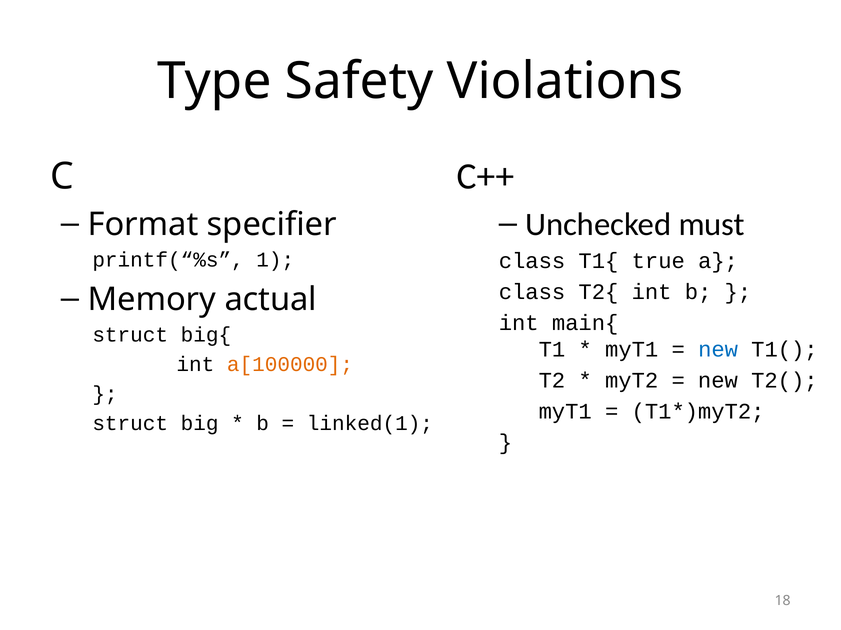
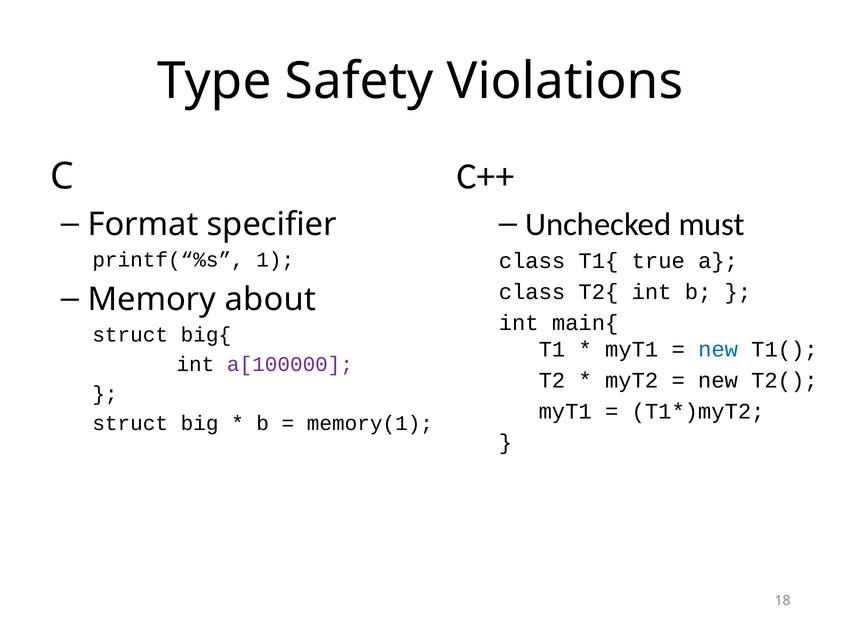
actual: actual -> about
a[100000 colour: orange -> purple
linked(1: linked(1 -> memory(1
